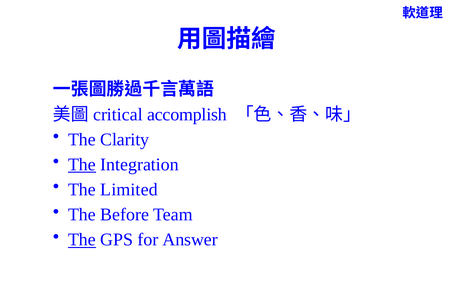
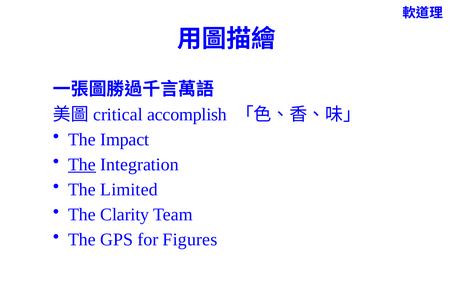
Clarity: Clarity -> Impact
Before: Before -> Clarity
The at (82, 240) underline: present -> none
Answer: Answer -> Figures
